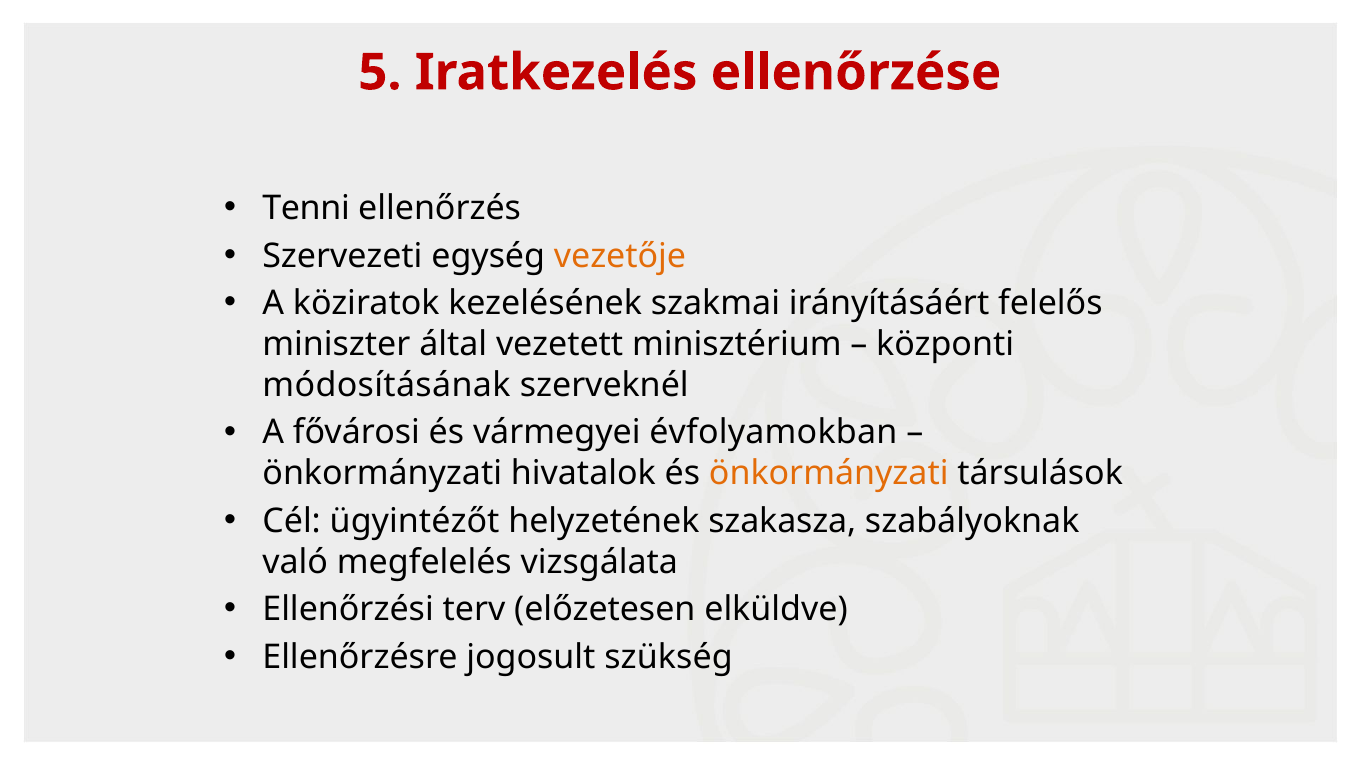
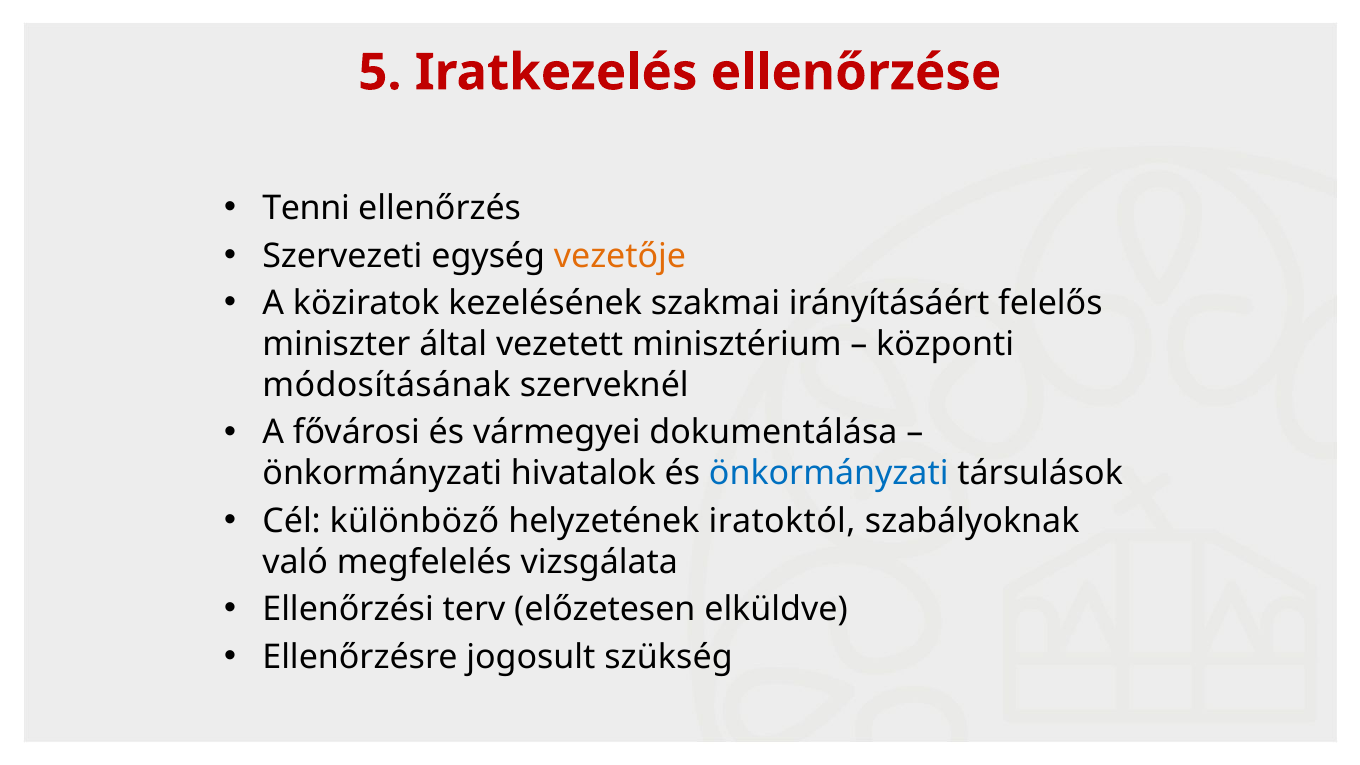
évfolyamokban: évfolyamokban -> dokumentálása
önkormányzati at (829, 474) colour: orange -> blue
ügyintézőt: ügyintézőt -> különböző
szakasza: szakasza -> iratoktól
